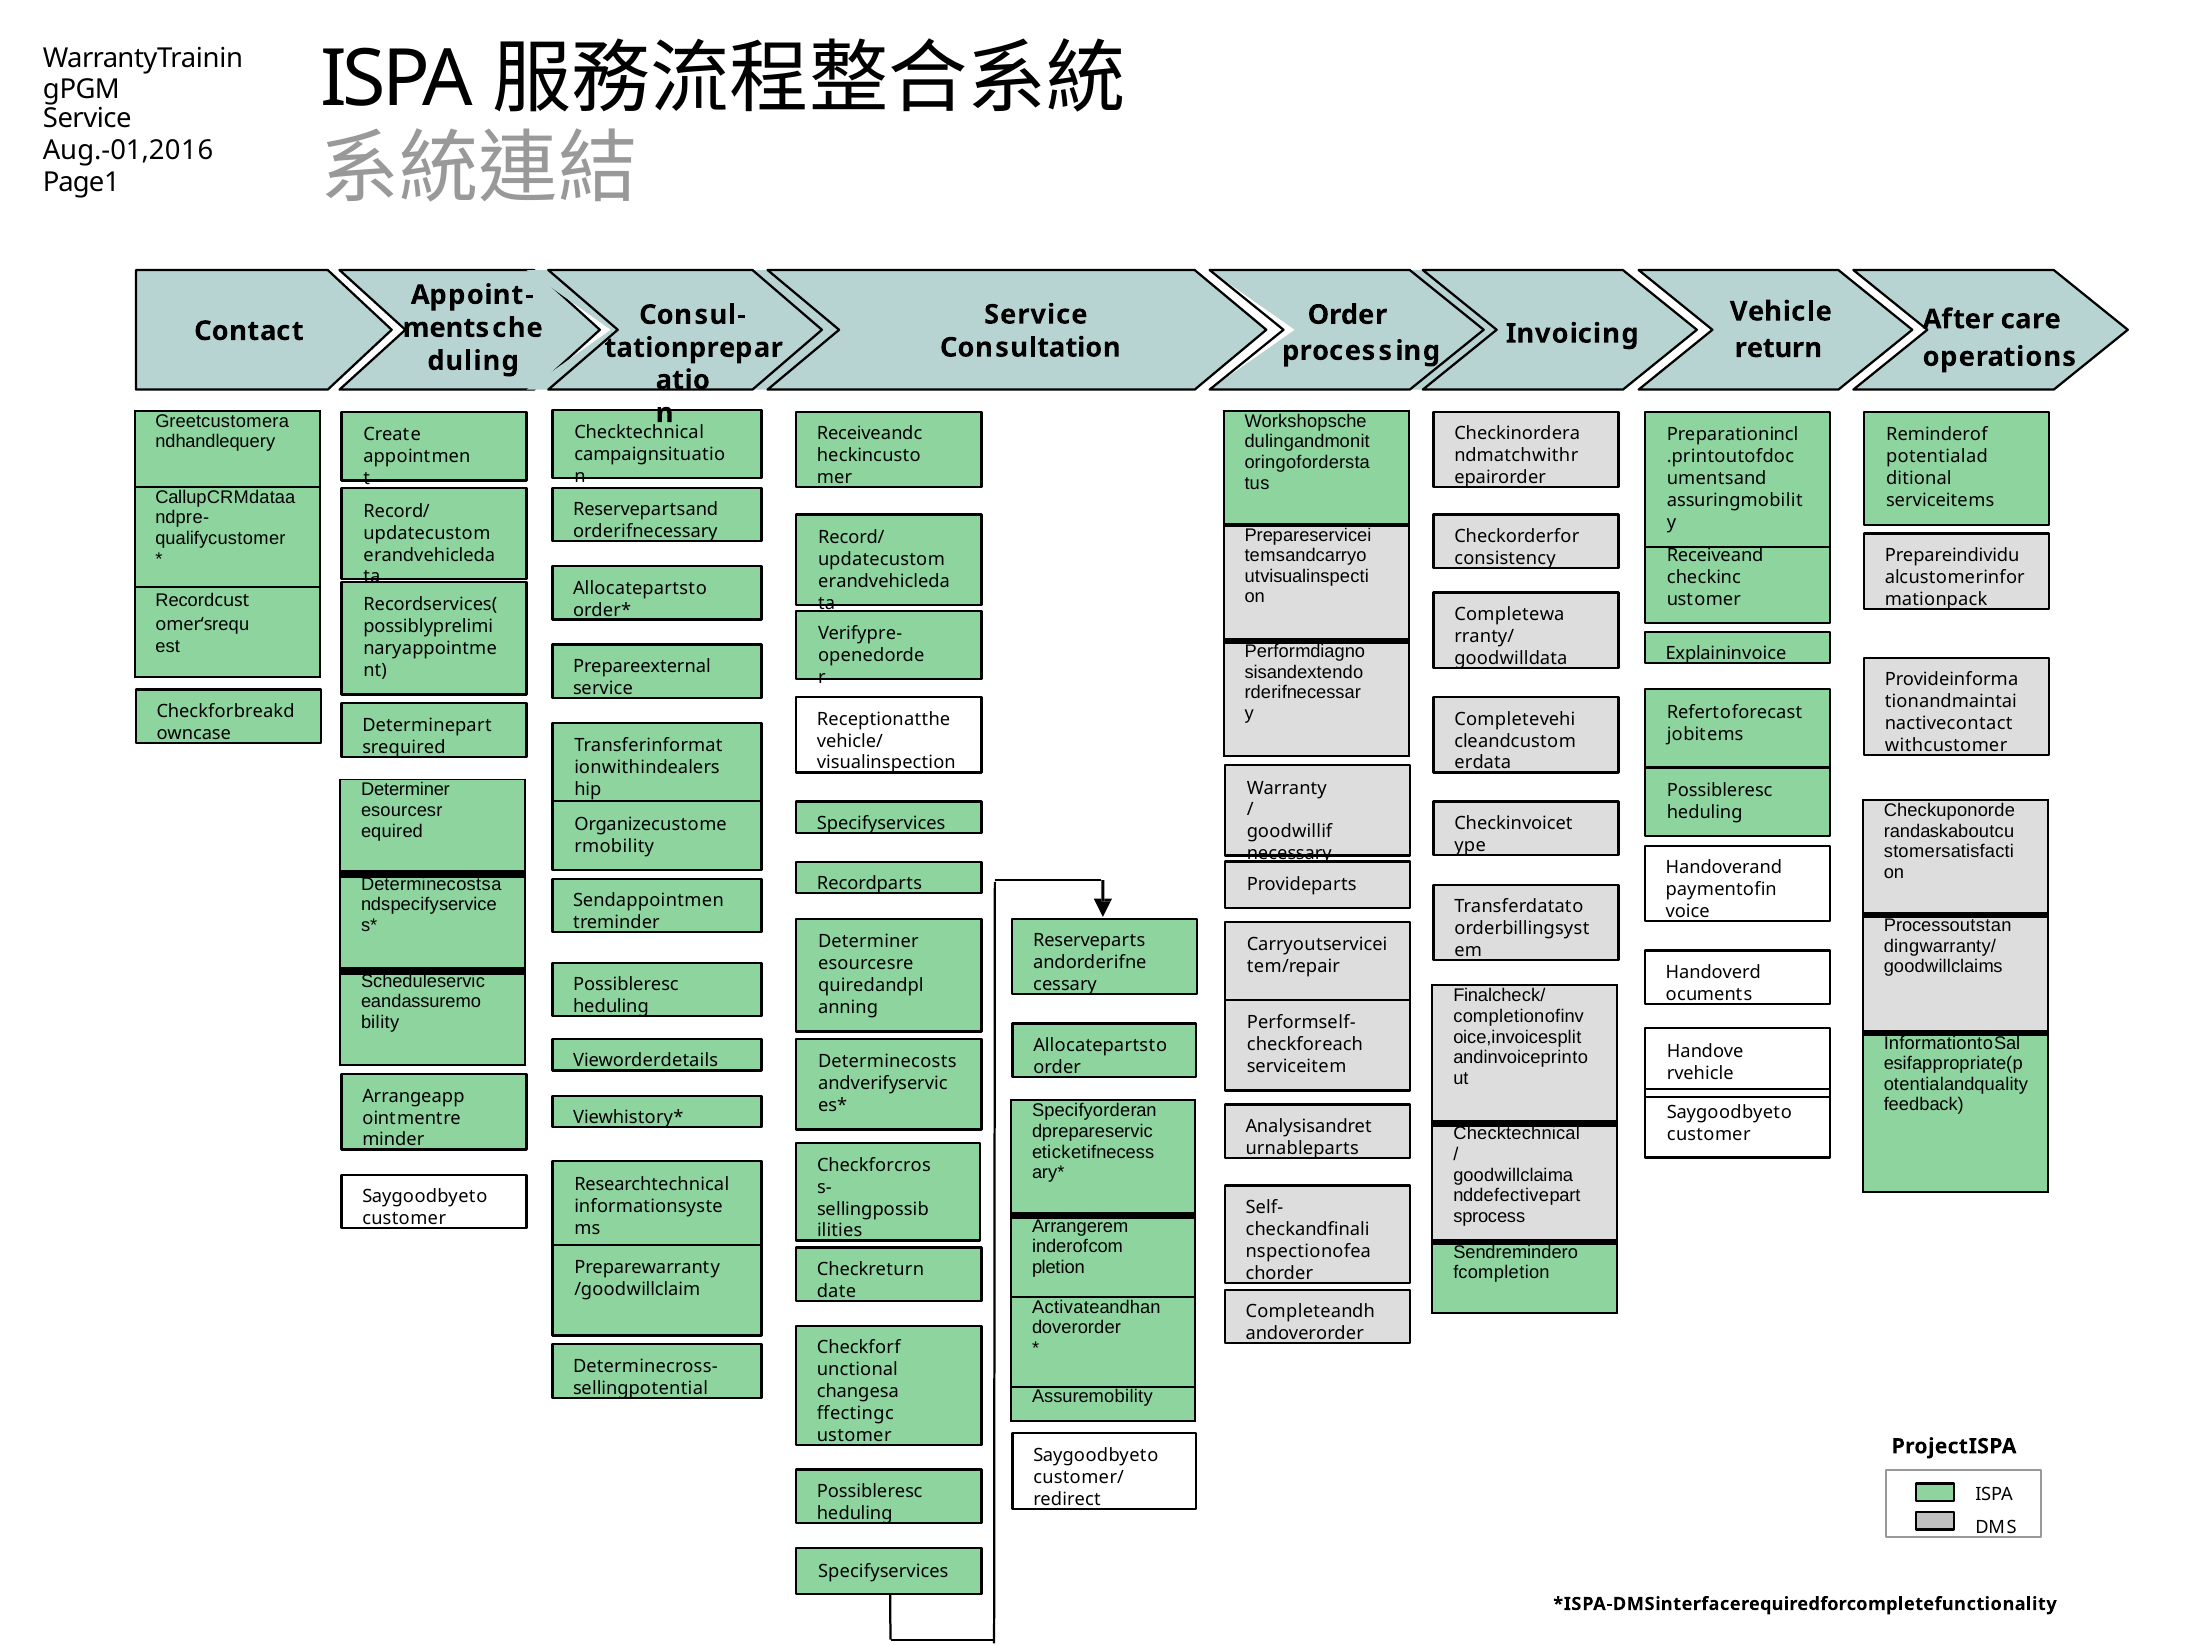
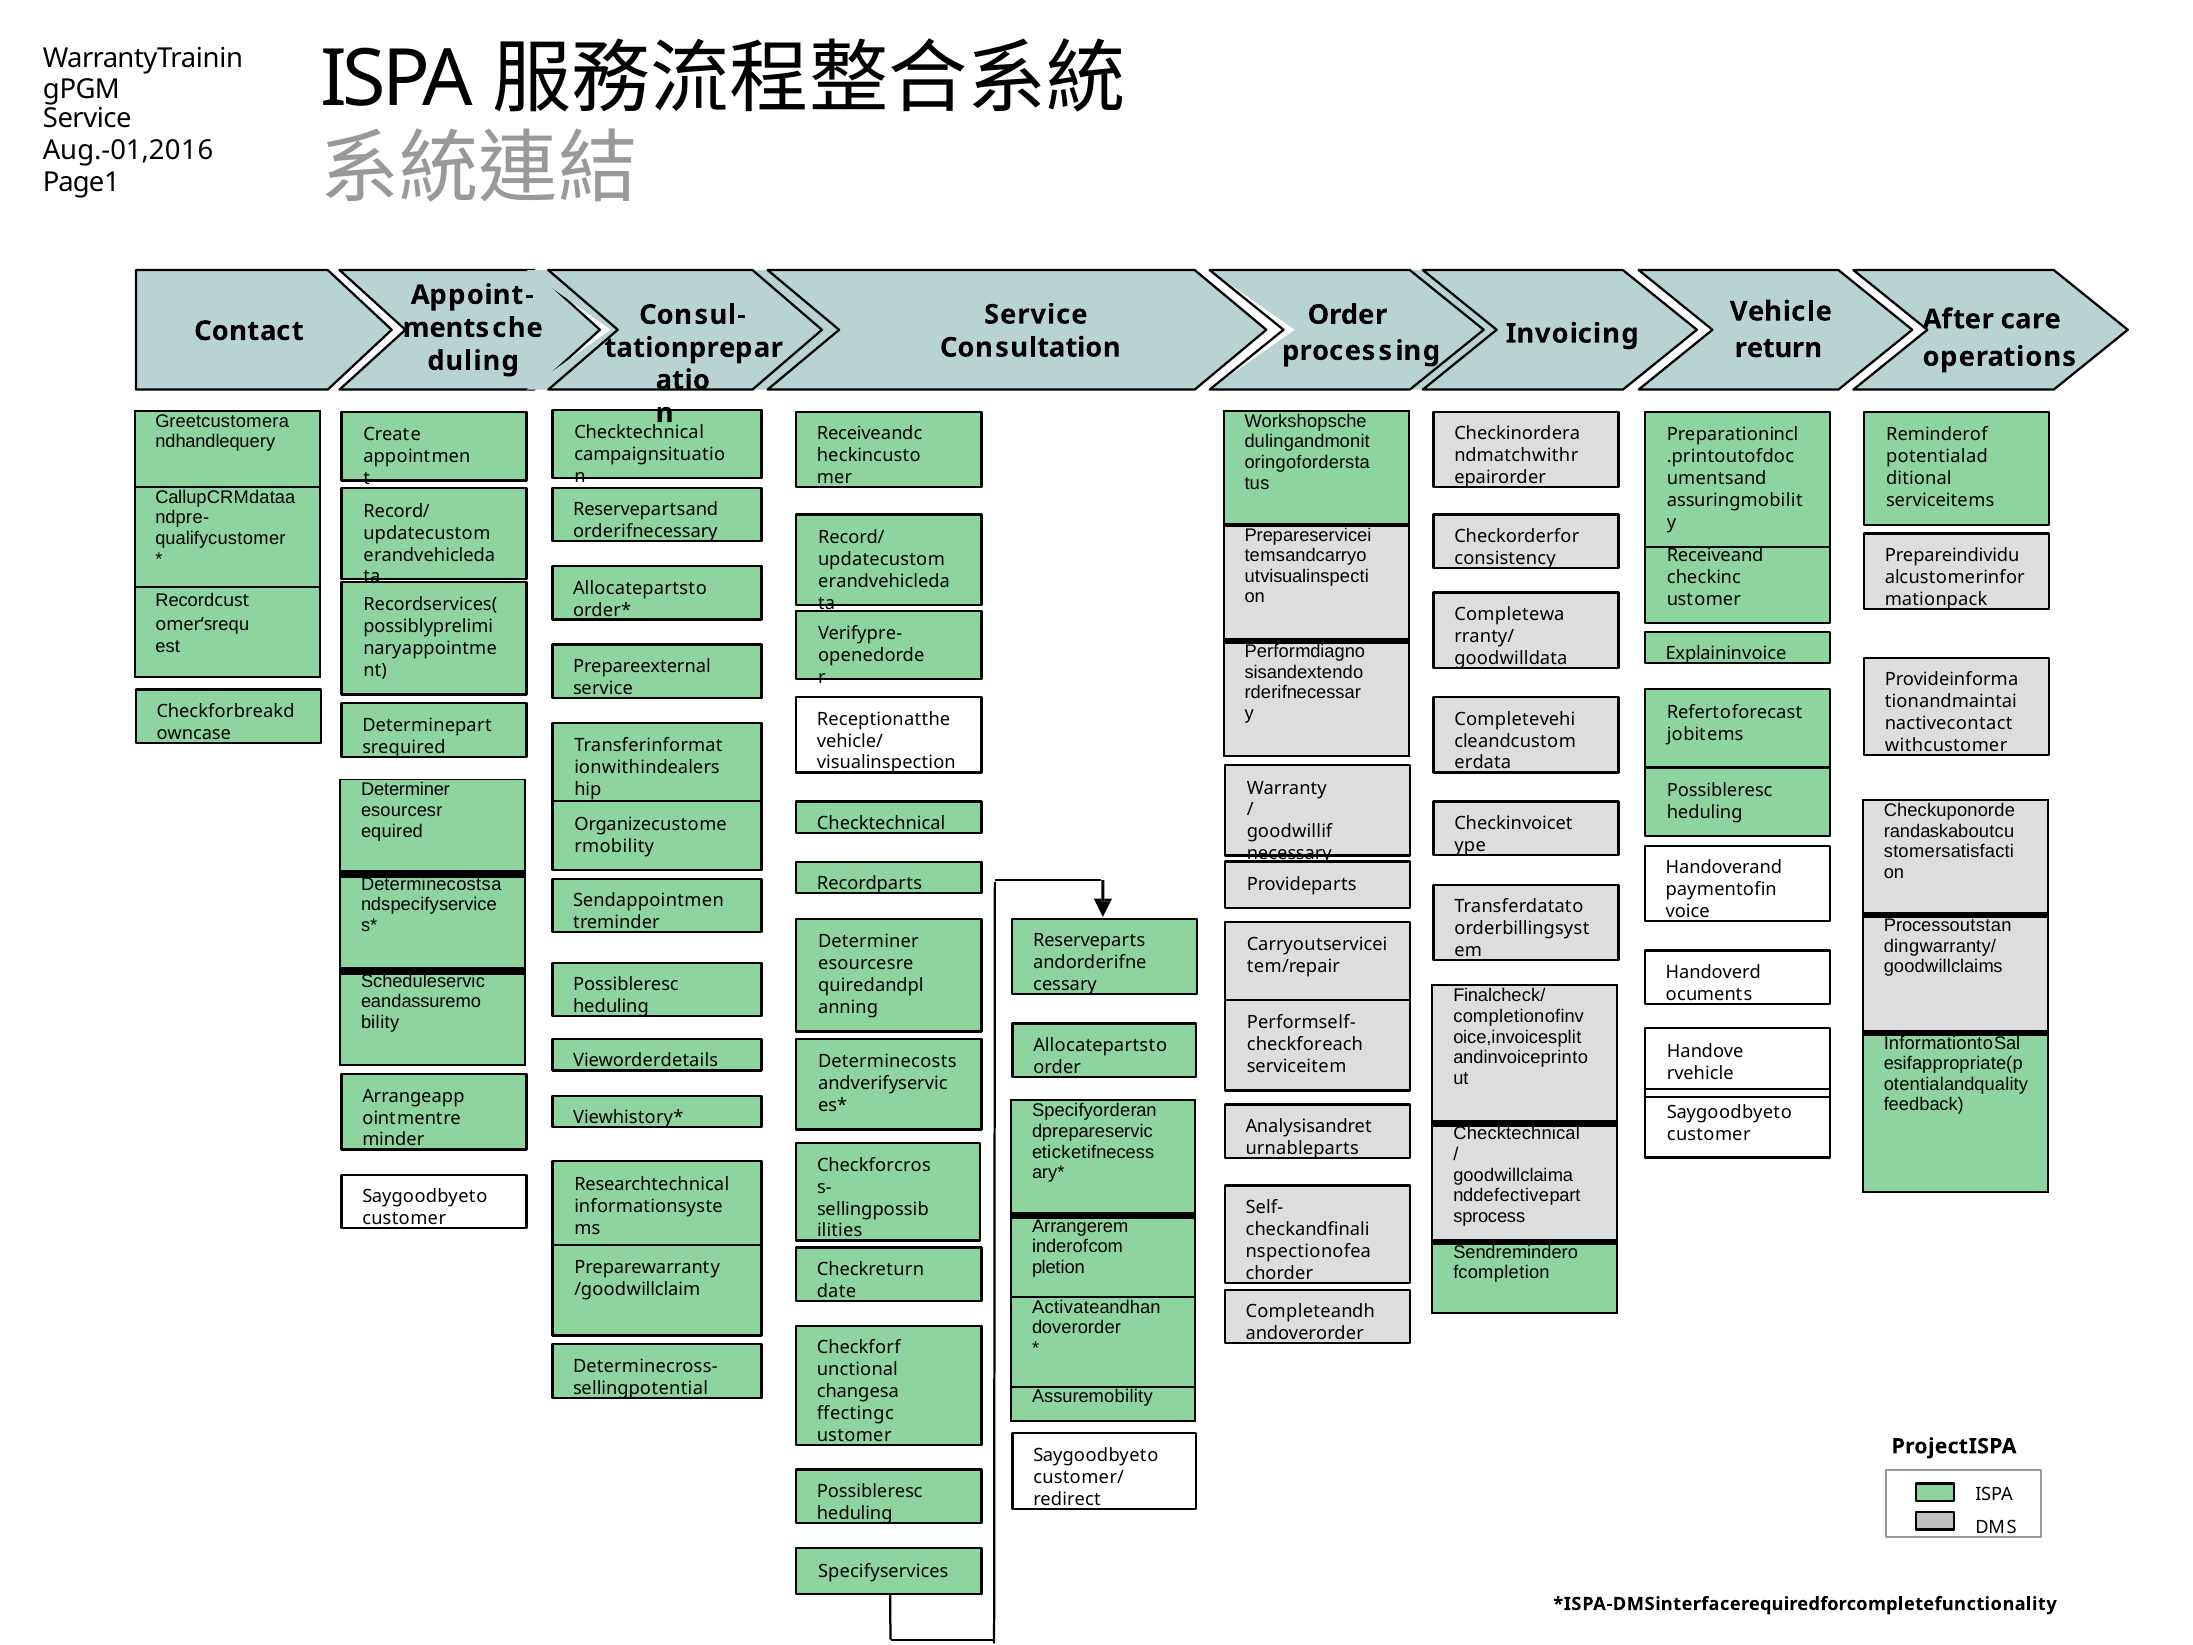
Specifyservices at (881, 823): Specifyservices -> Checktechnical
